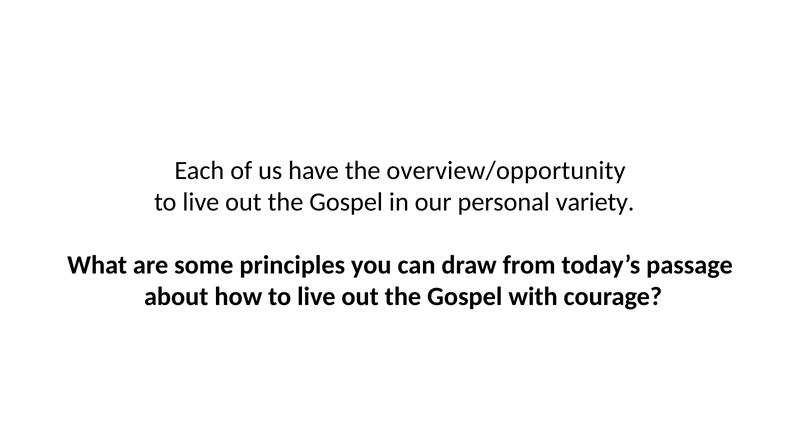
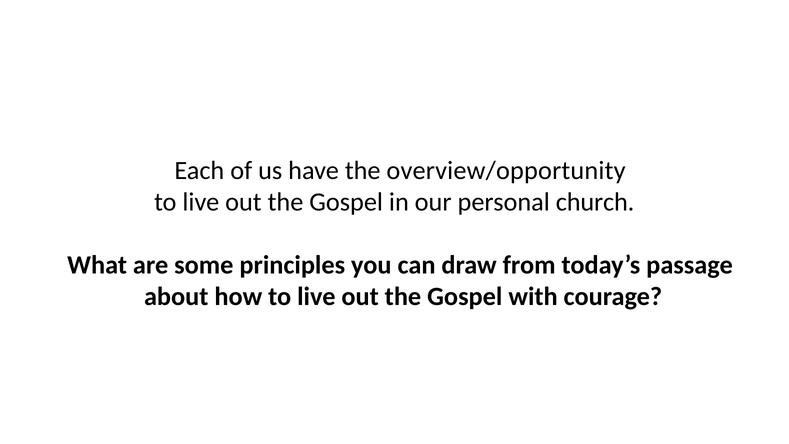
variety: variety -> church
